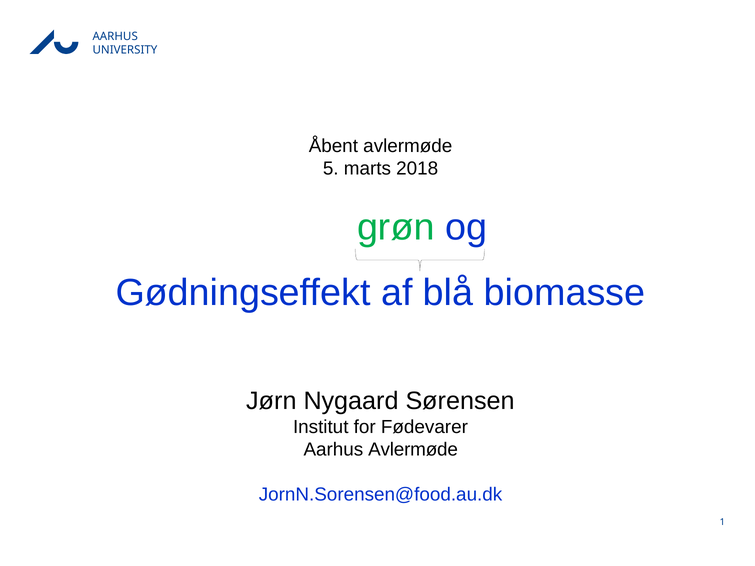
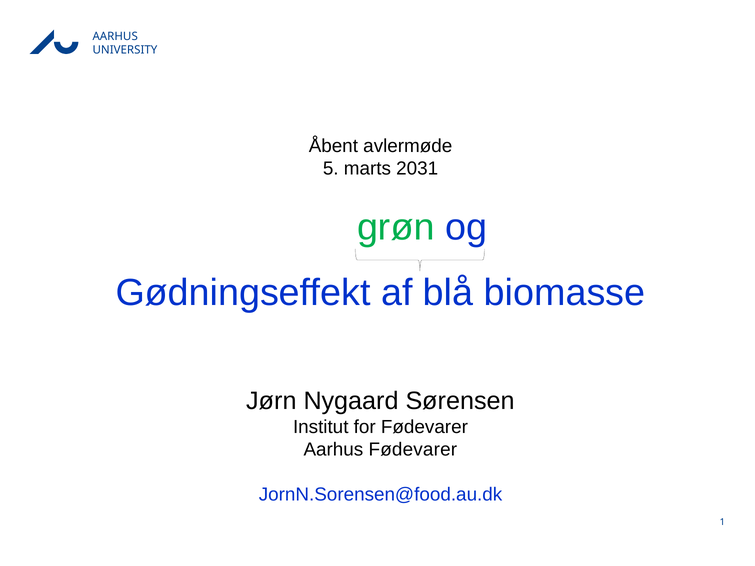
2018: 2018 -> 2031
Aarhus Avlermøde: Avlermøde -> Fødevarer
